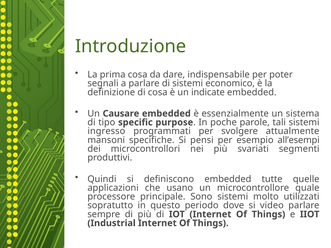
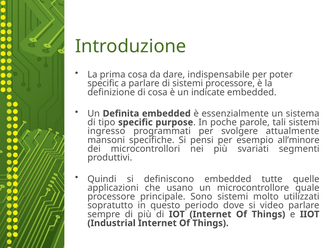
segnali at (103, 83): segnali -> specific
sistemi economico: economico -> processore
Causare: Causare -> Definita
all’esempi: all’esempi -> all’minore
